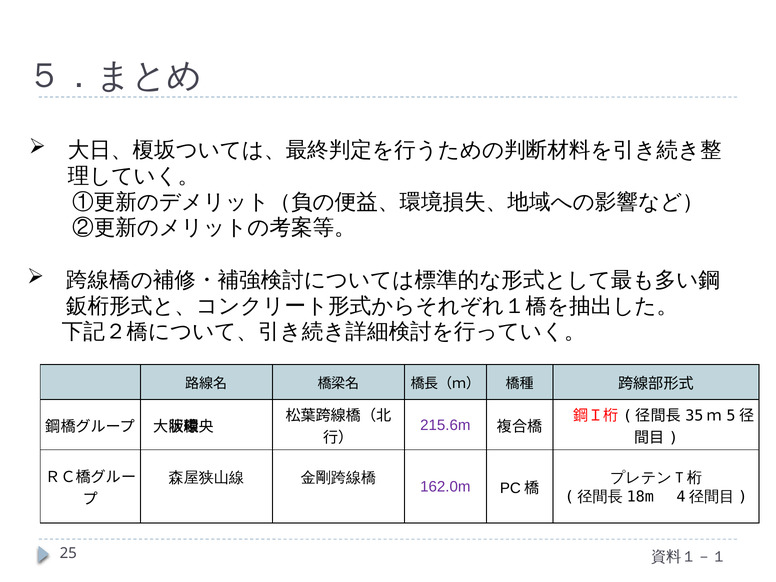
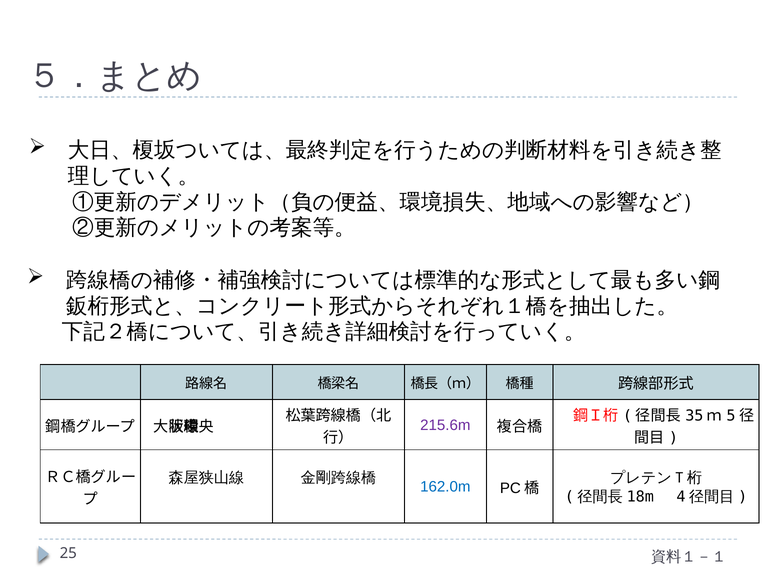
162.0m colour: purple -> blue
